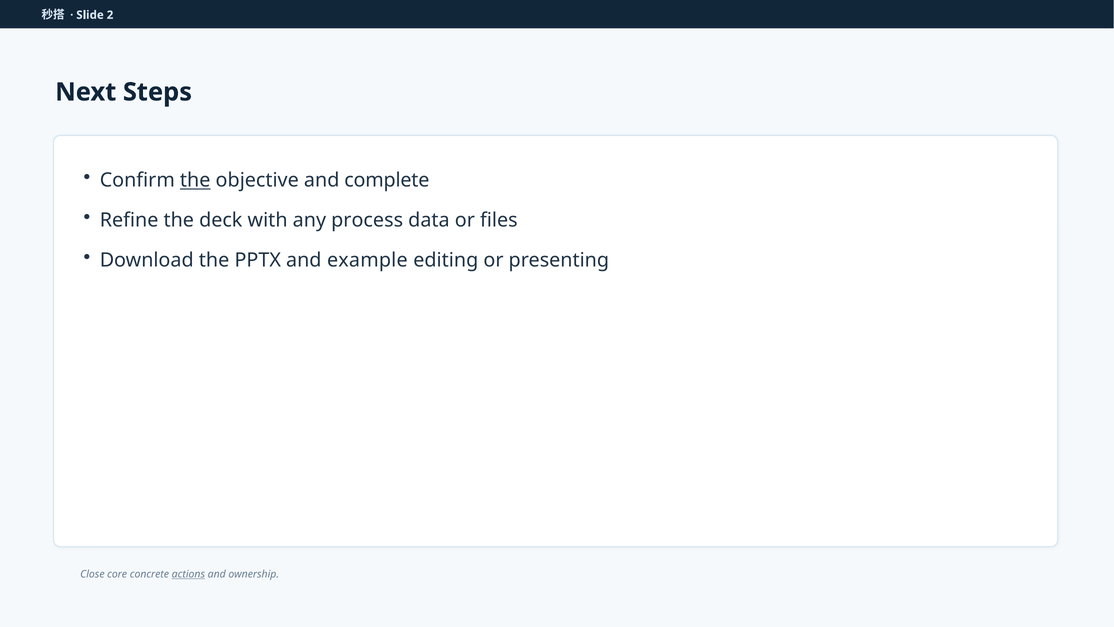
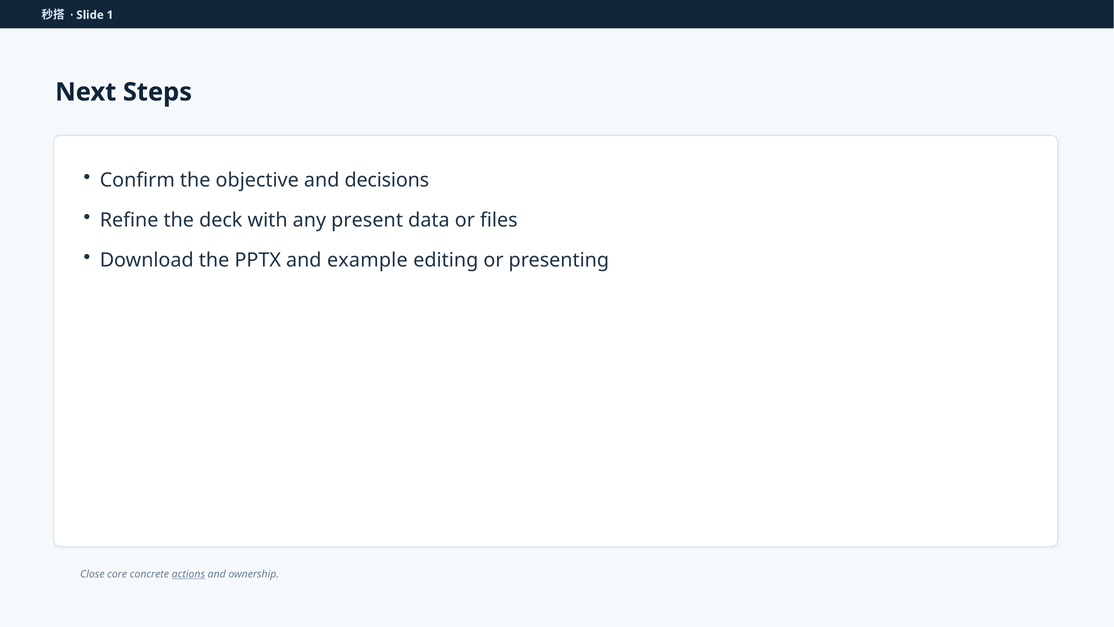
2: 2 -> 1
the at (195, 180) underline: present -> none
complete: complete -> decisions
process: process -> present
